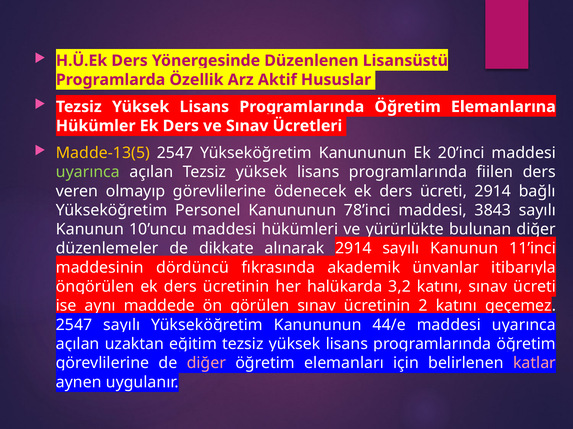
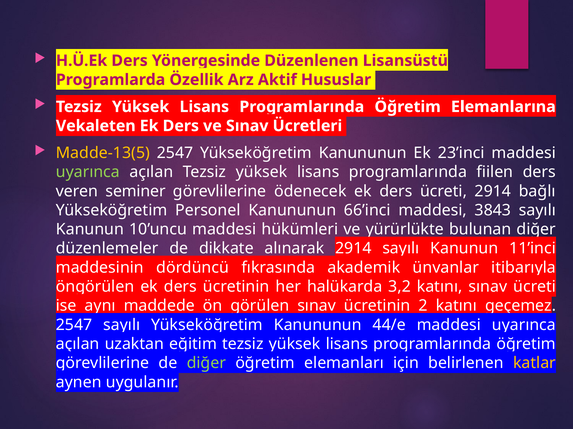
Hükümler: Hükümler -> Vekaleten
20’inci: 20’inci -> 23’inci
olmayıp: olmayıp -> seminer
78’inci: 78’inci -> 66’inci
diğer at (206, 364) colour: pink -> light green
katlar colour: pink -> yellow
